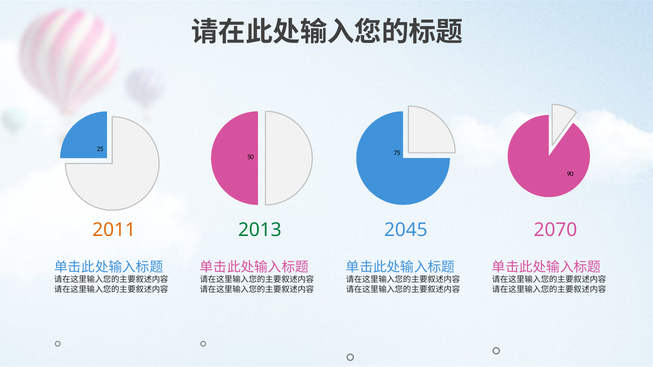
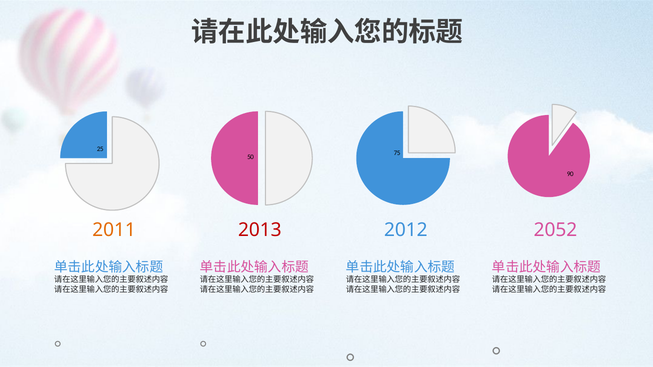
2013 colour: green -> red
2045: 2045 -> 2012
2070: 2070 -> 2052
